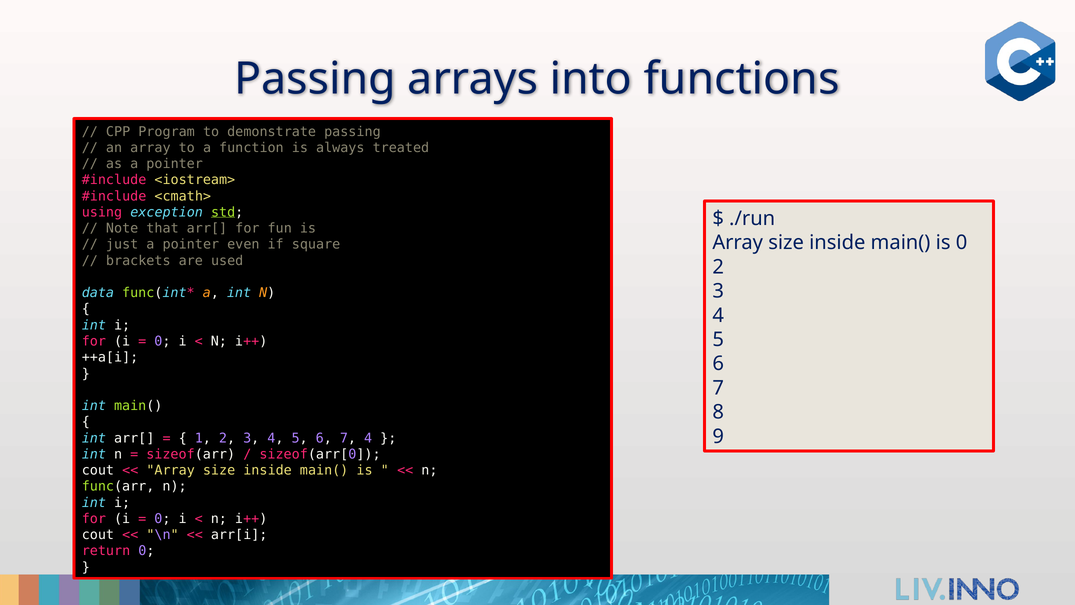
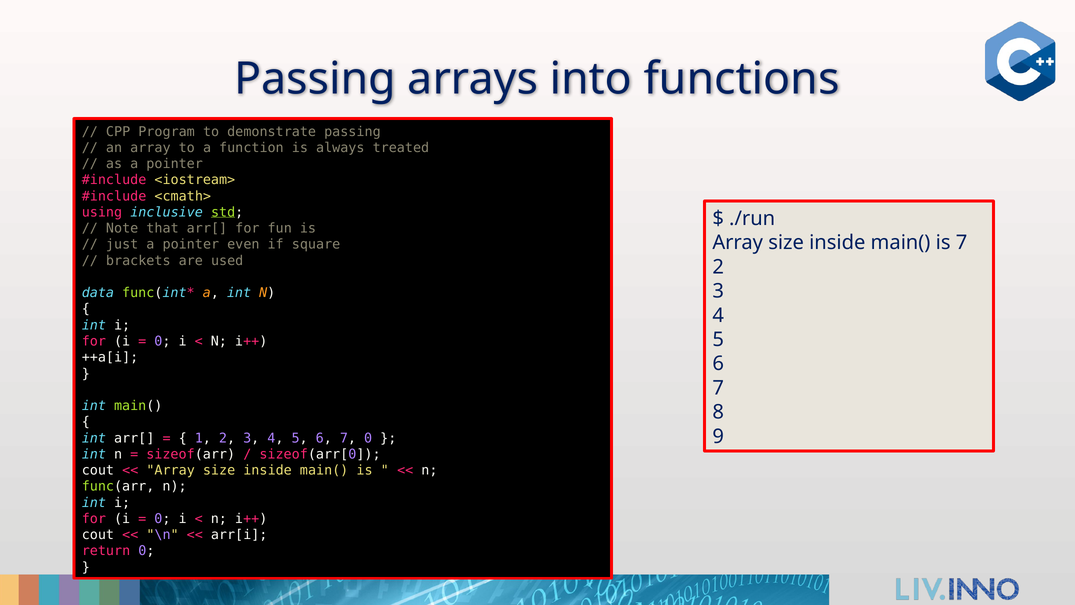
exception: exception -> inclusive
is 0: 0 -> 7
7 4: 4 -> 0
